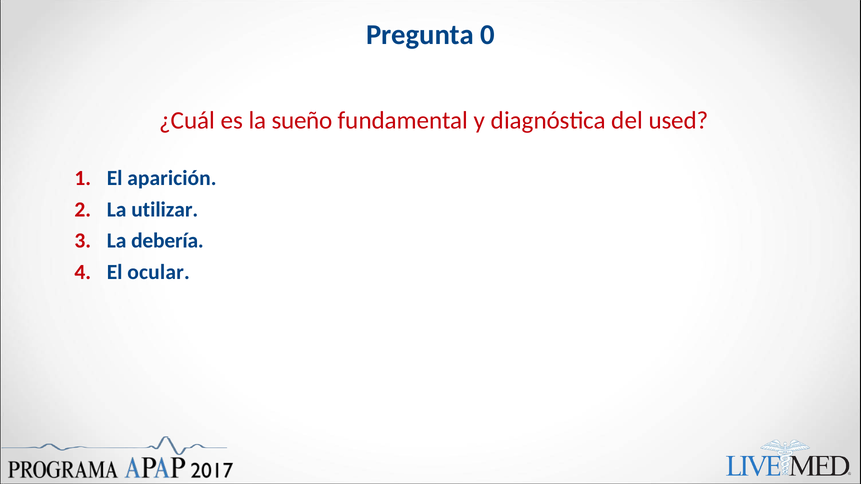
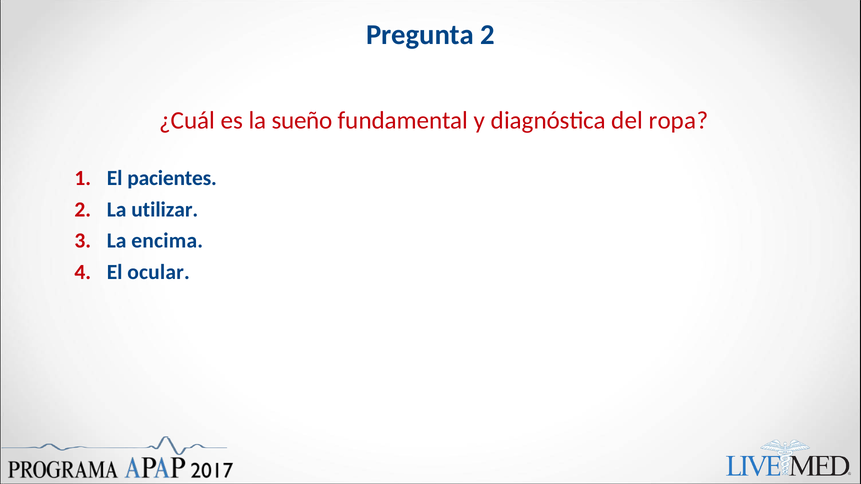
Pregunta 0: 0 -> 2
used: used -> ropa
aparición: aparición -> pacientes
debería: debería -> encima
